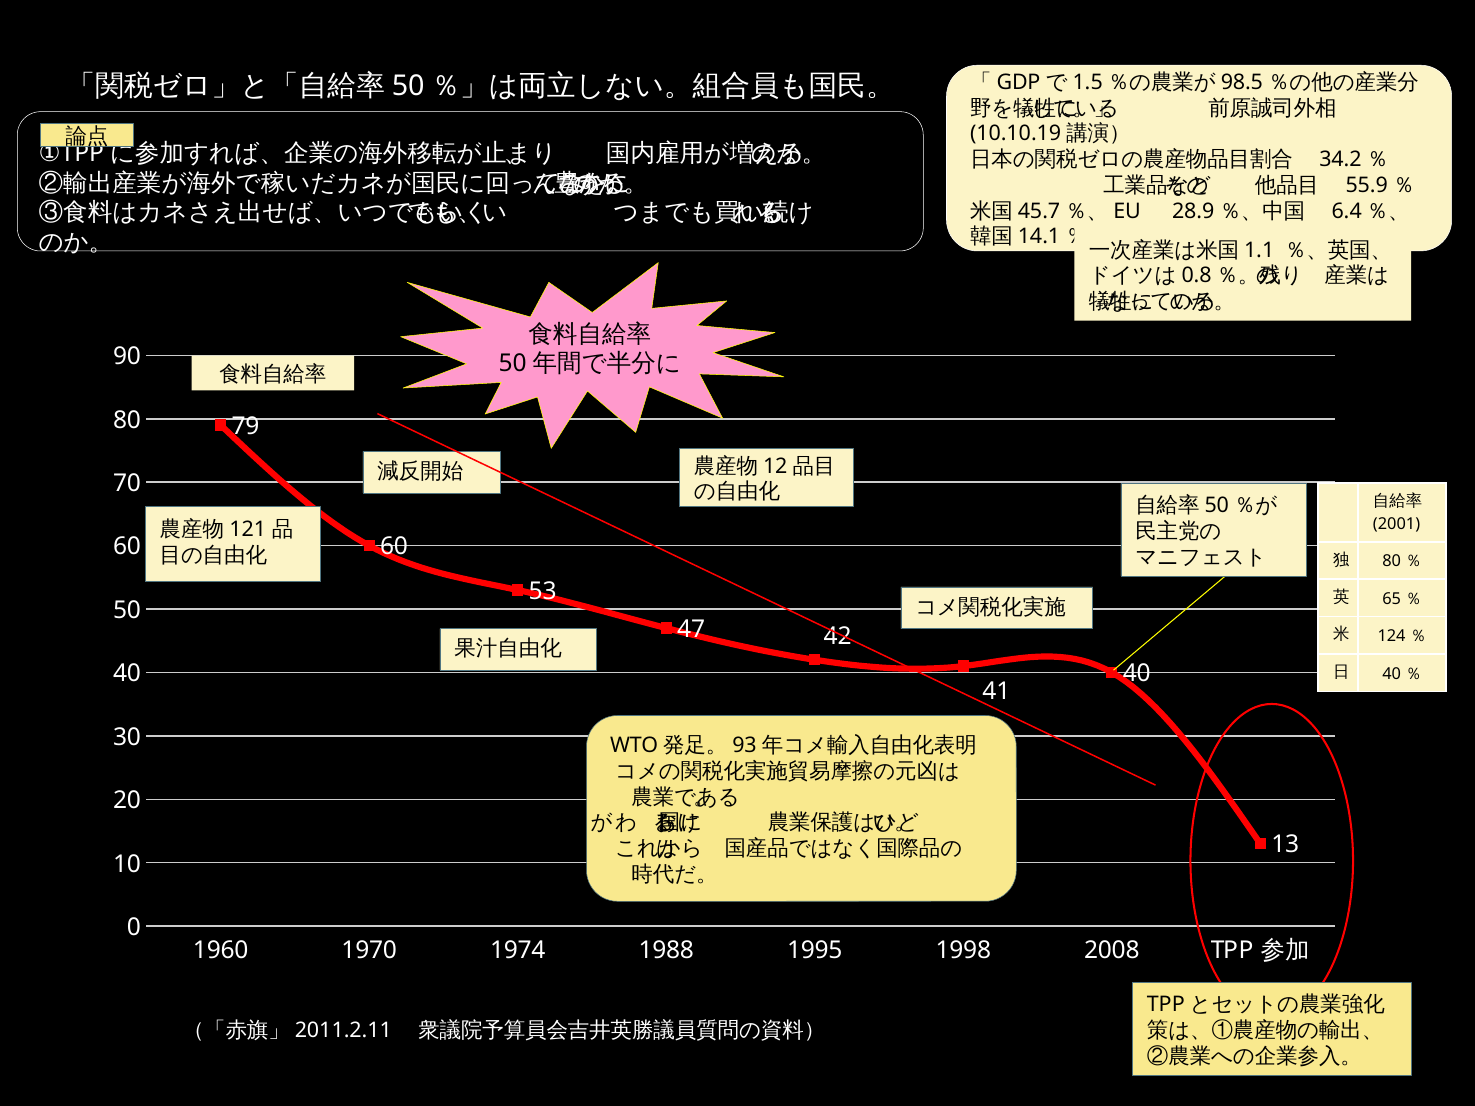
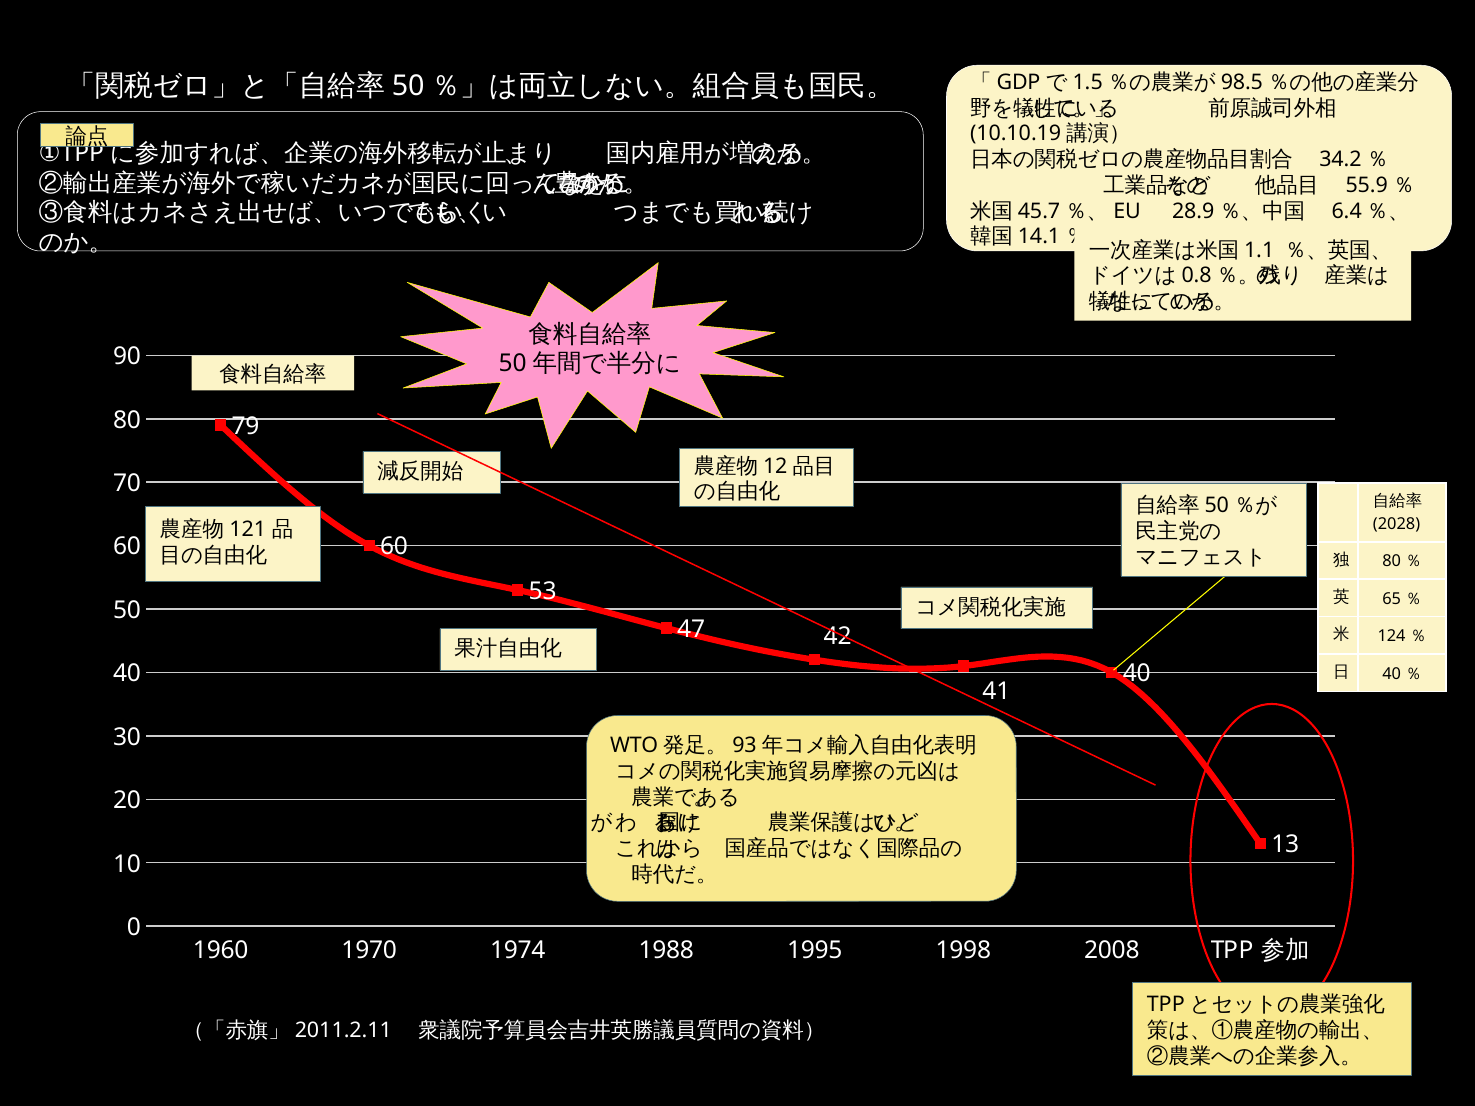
2001: 2001 -> 2028
